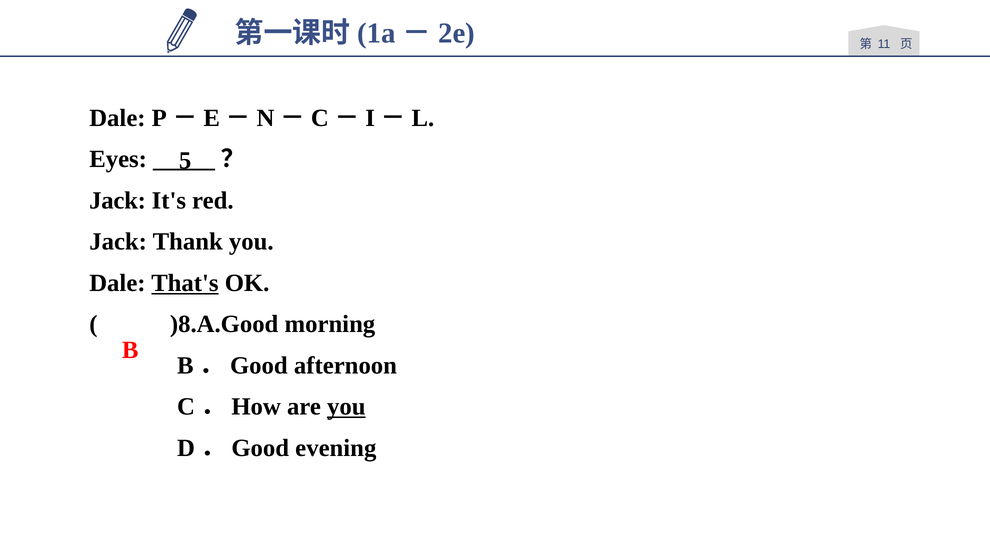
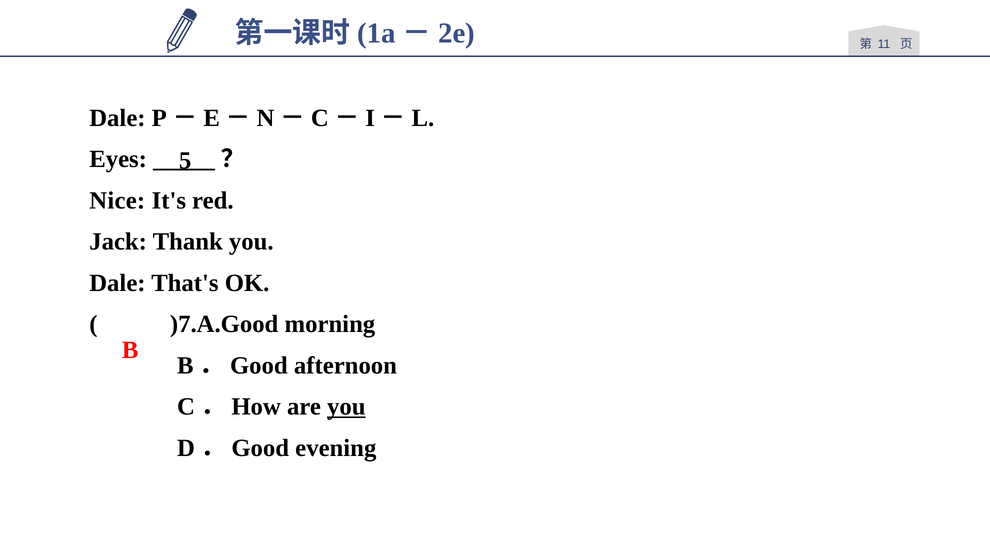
Jack at (118, 200): Jack -> Nice
That's underline: present -> none
)8.A.Good: )8.A.Good -> )7.A.Good
